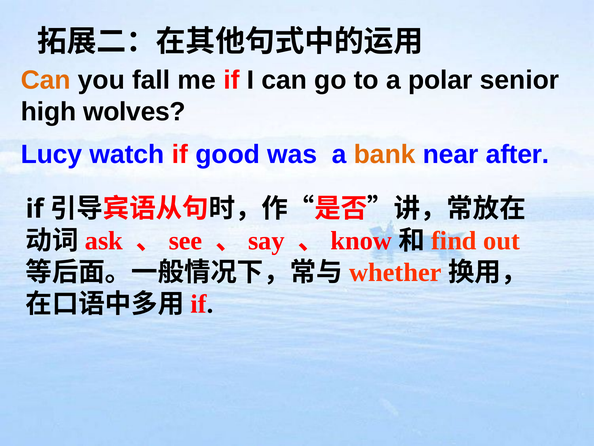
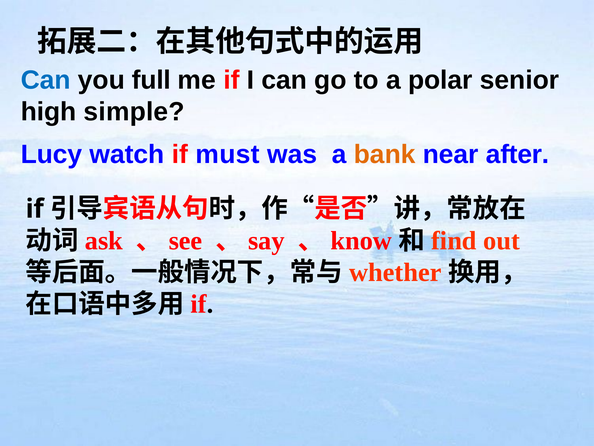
Can at (46, 80) colour: orange -> blue
fall: fall -> full
wolves: wolves -> simple
good: good -> must
